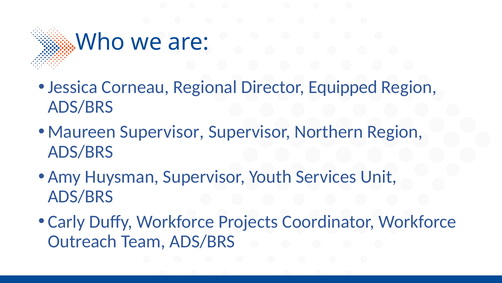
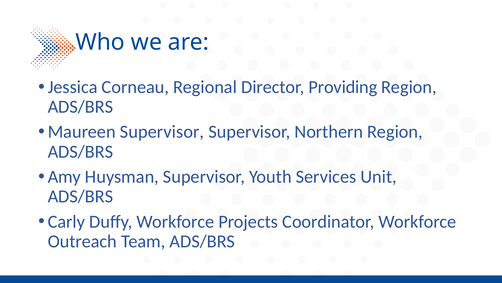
Equipped: Equipped -> Providing
